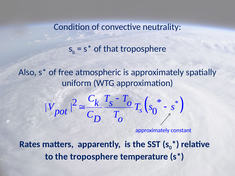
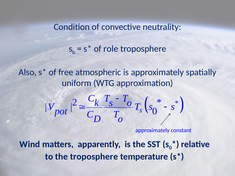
that: that -> role
Rates: Rates -> Wind
